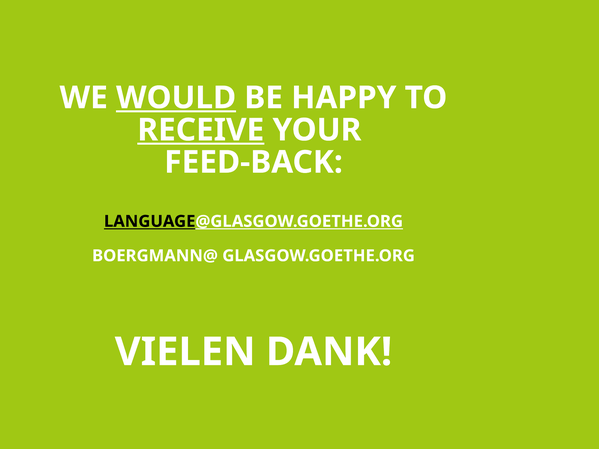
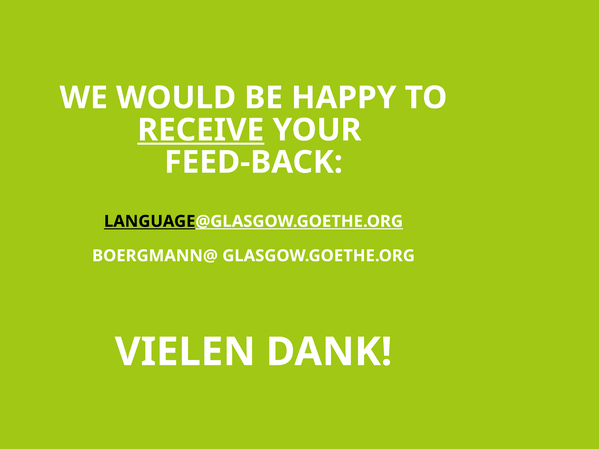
WOULD underline: present -> none
